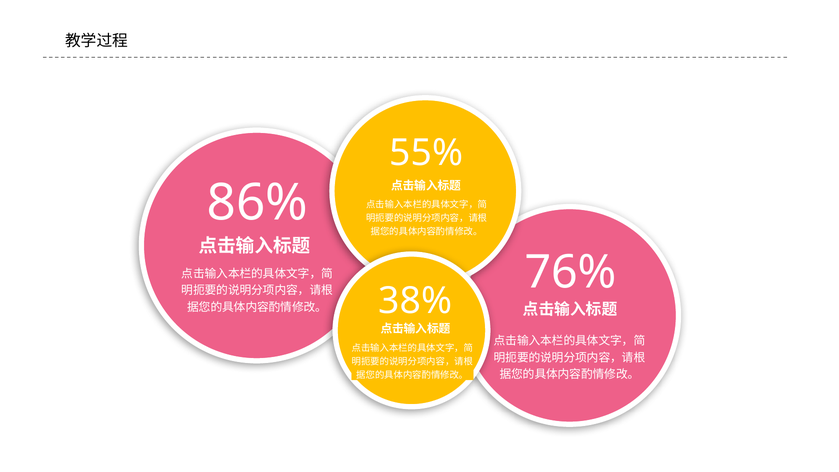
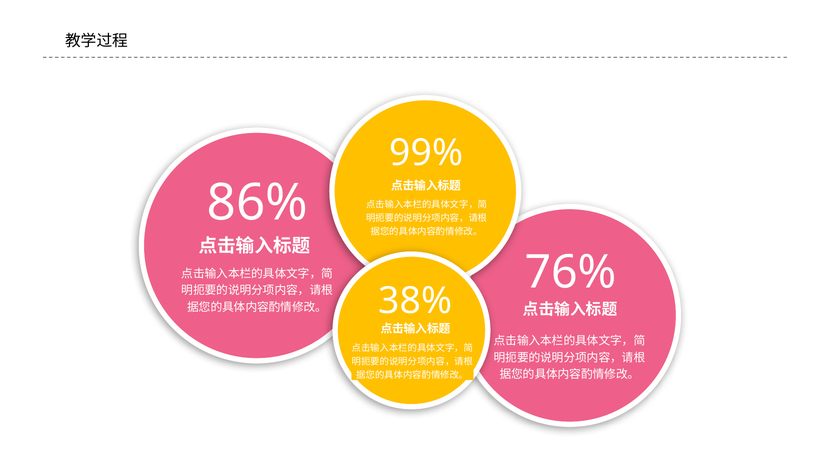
55%: 55% -> 99%
